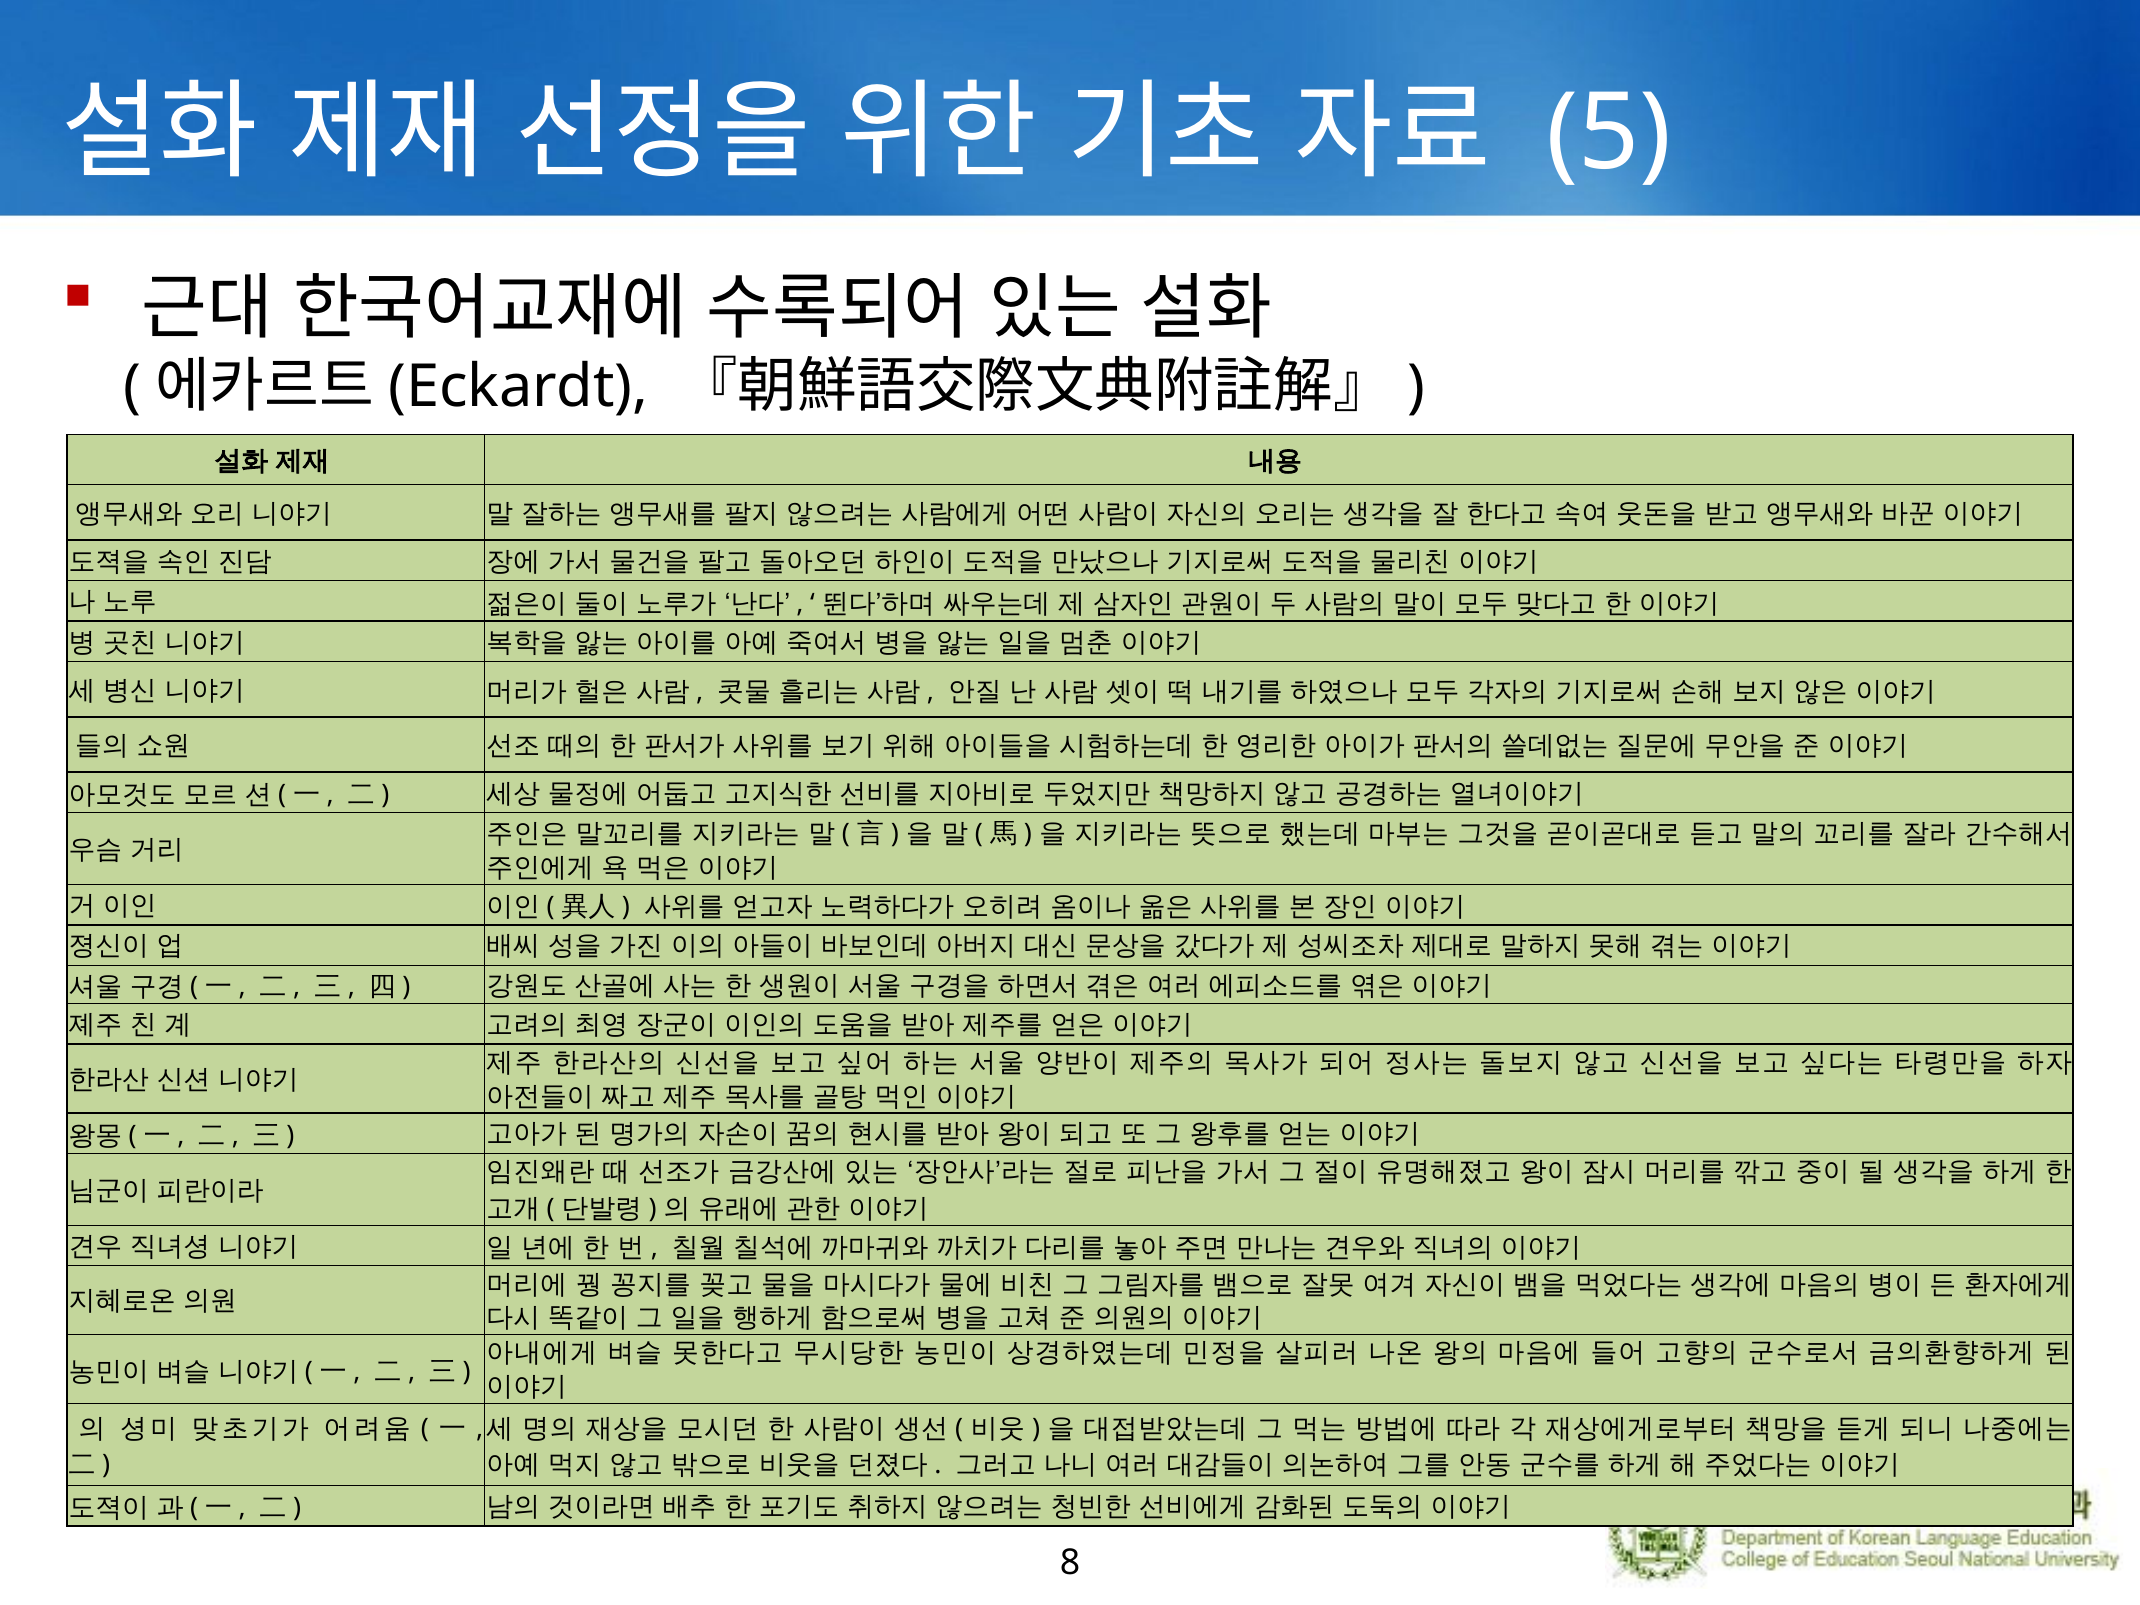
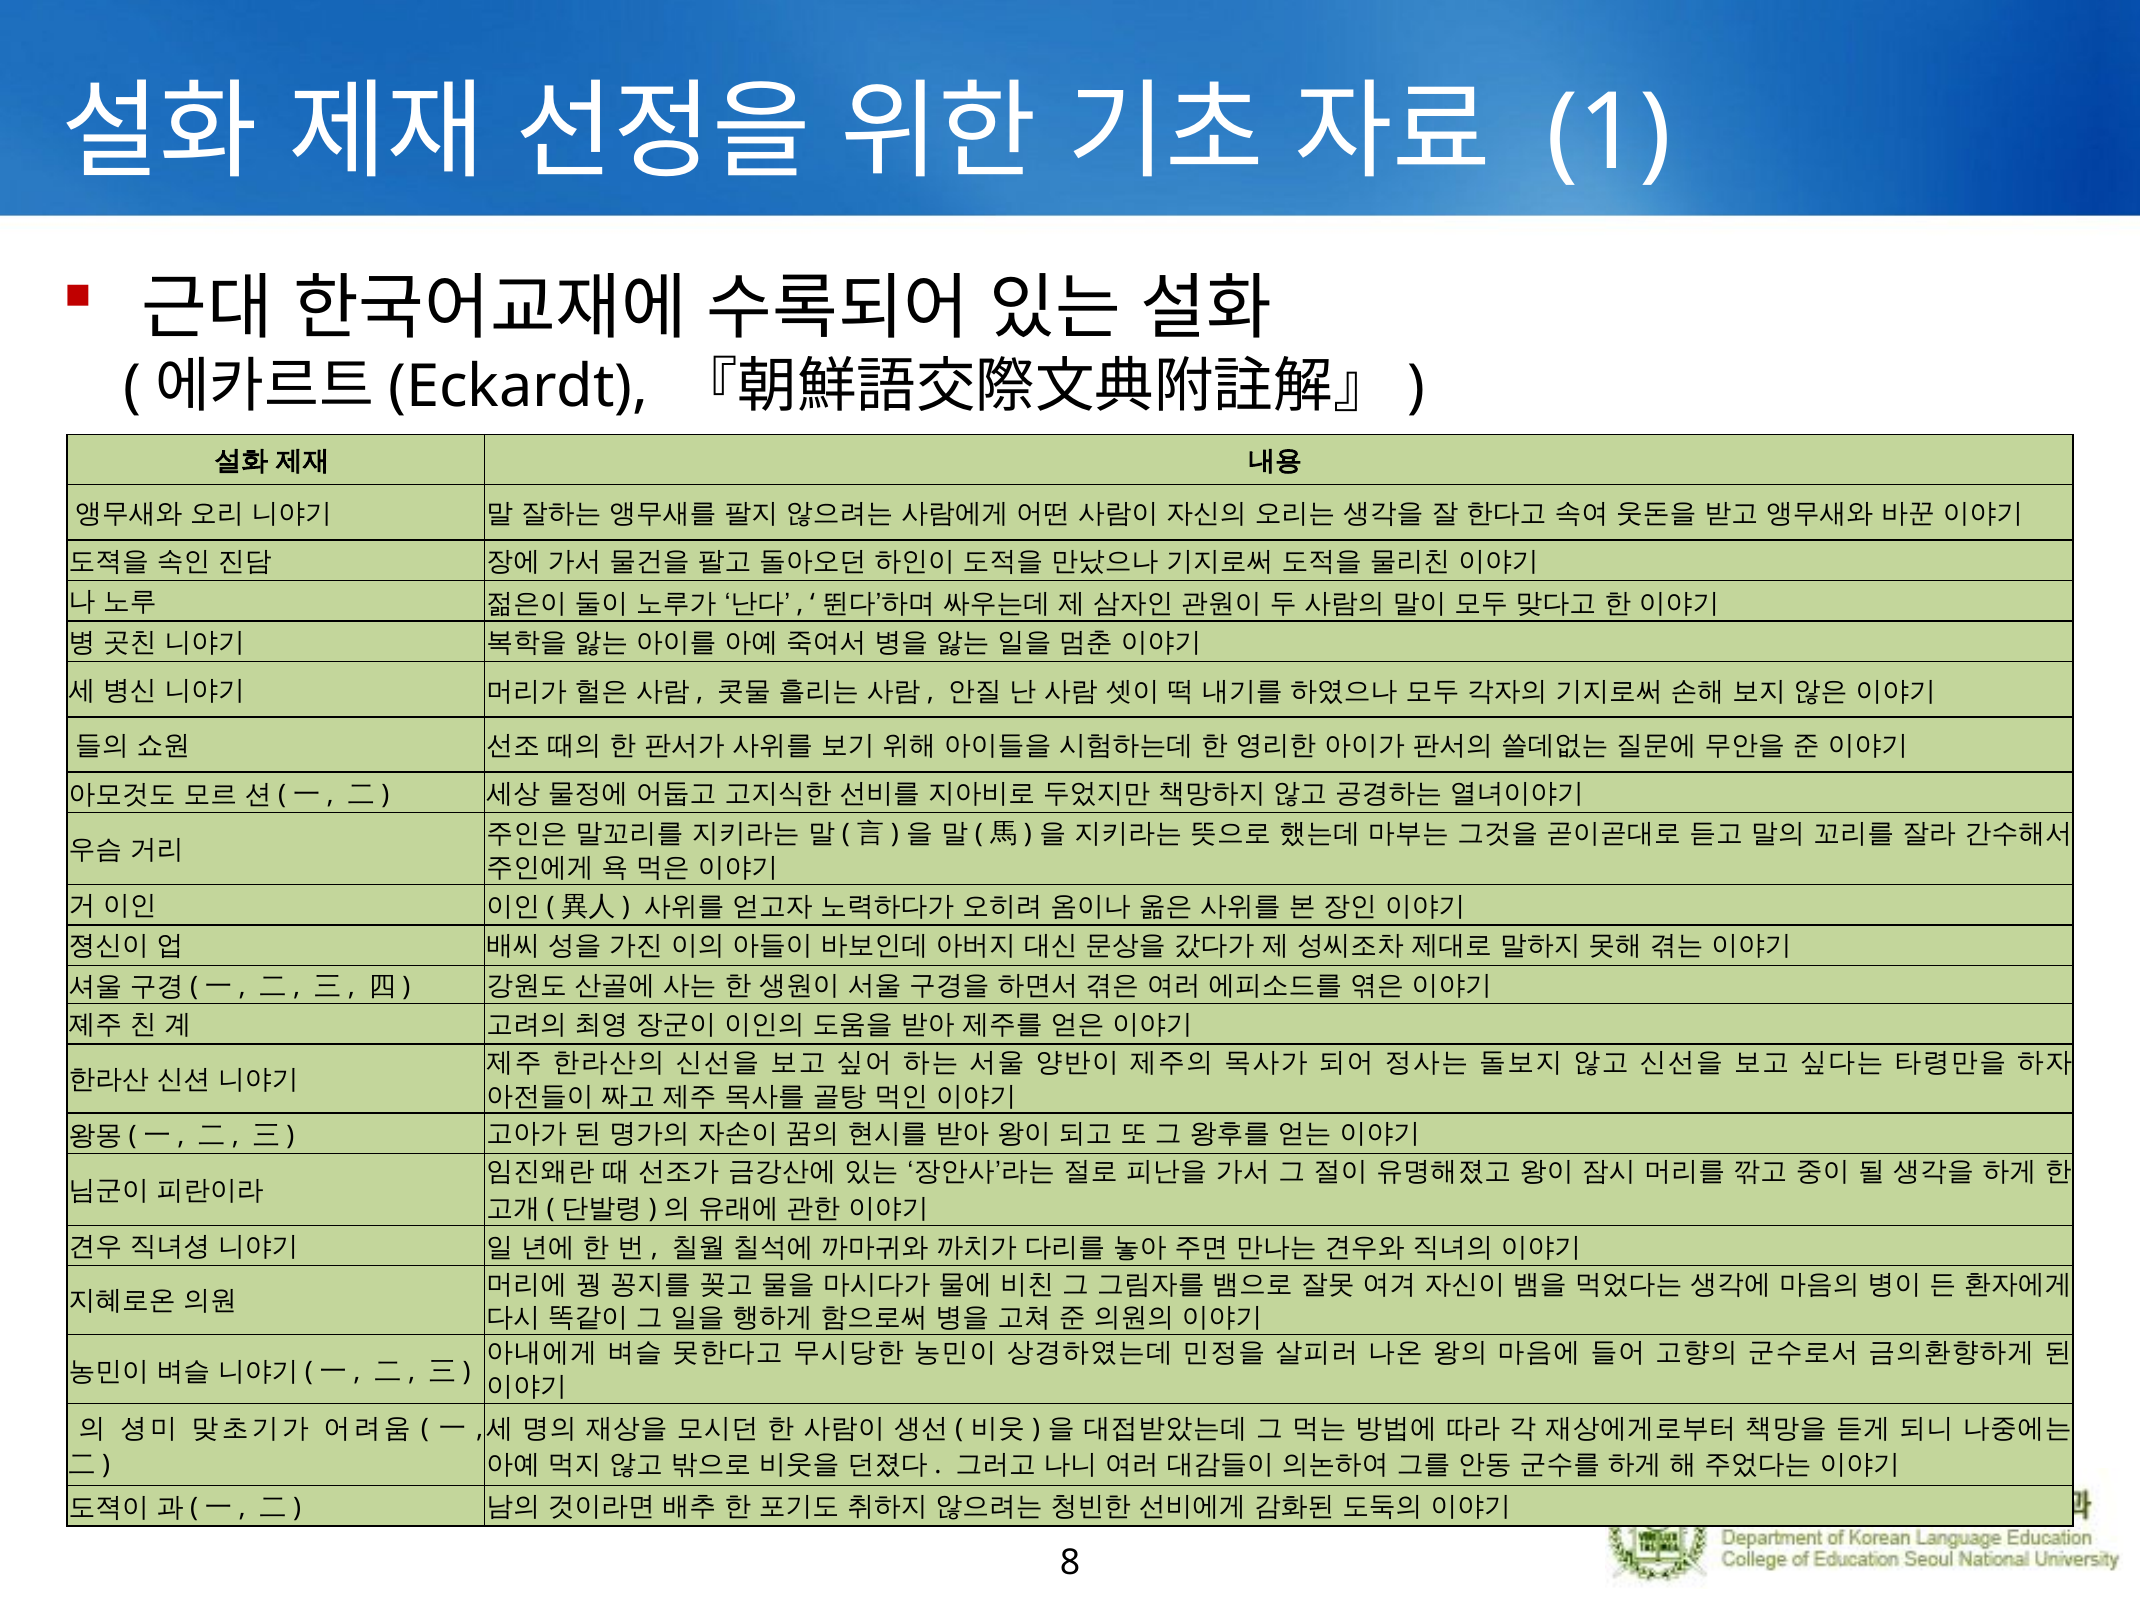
5: 5 -> 1
